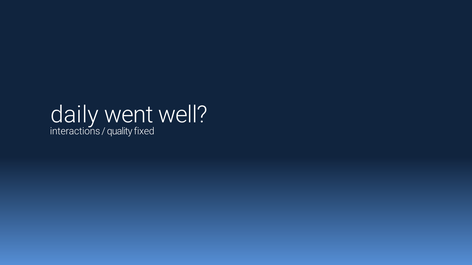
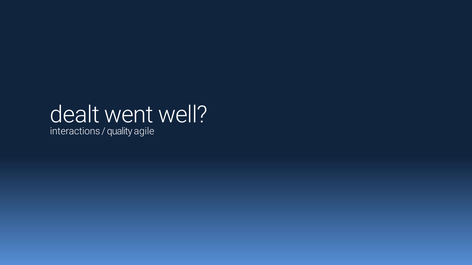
daily: daily -> dealt
fixed: fixed -> agile
